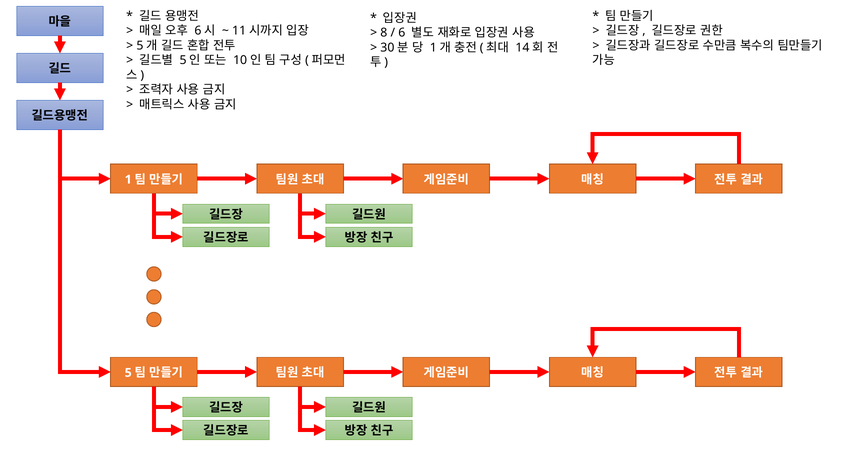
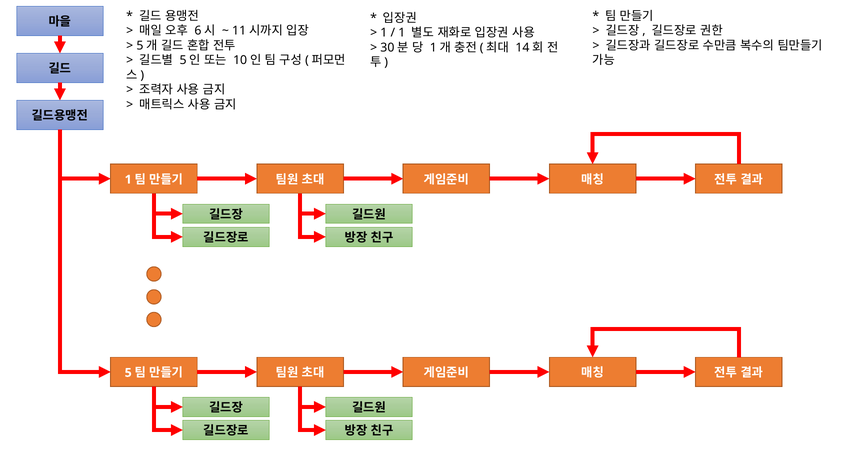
8 at (384, 33): 8 -> 1
6 at (402, 33): 6 -> 1
